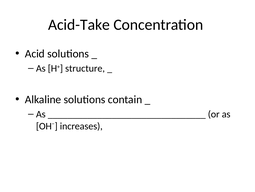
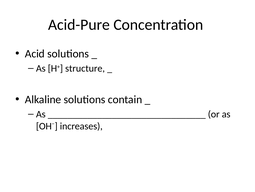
Acid-Take: Acid-Take -> Acid-Pure
